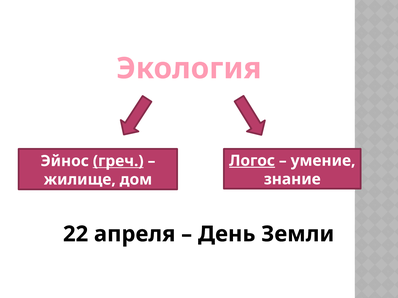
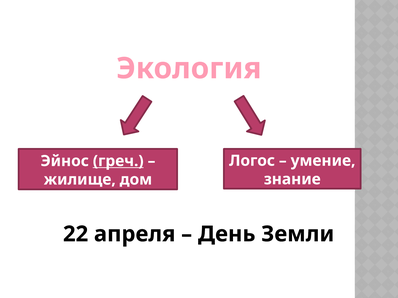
Логос underline: present -> none
